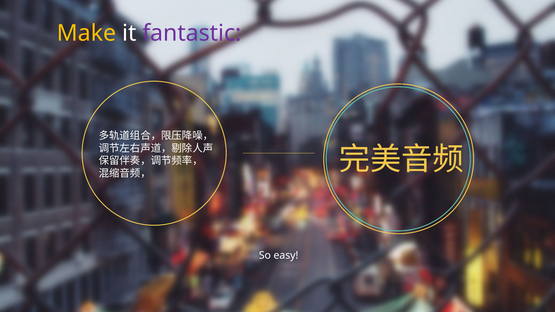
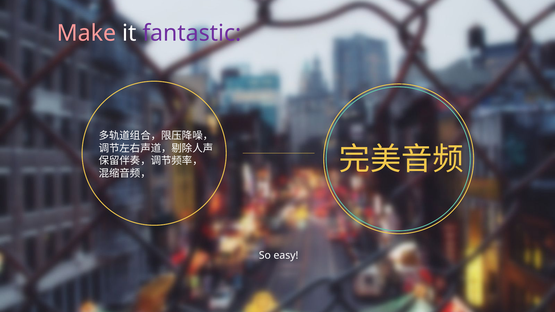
Make colour: yellow -> pink
